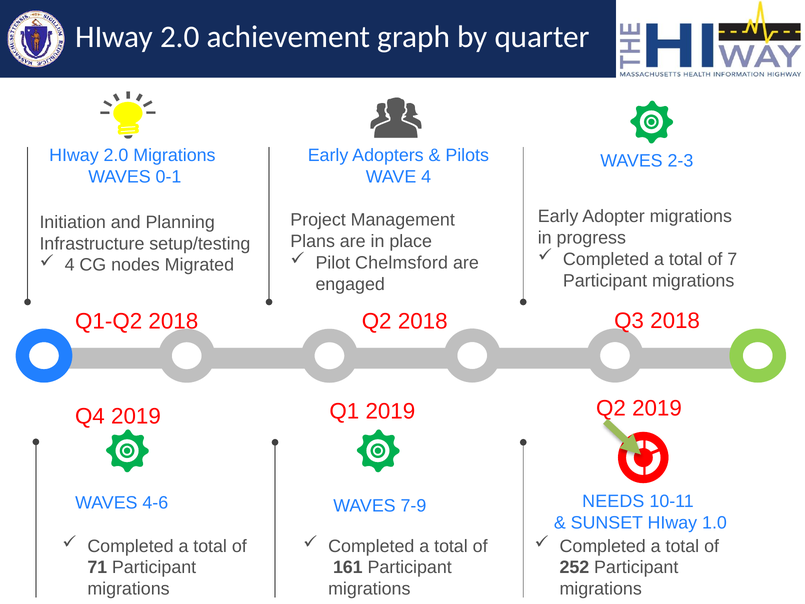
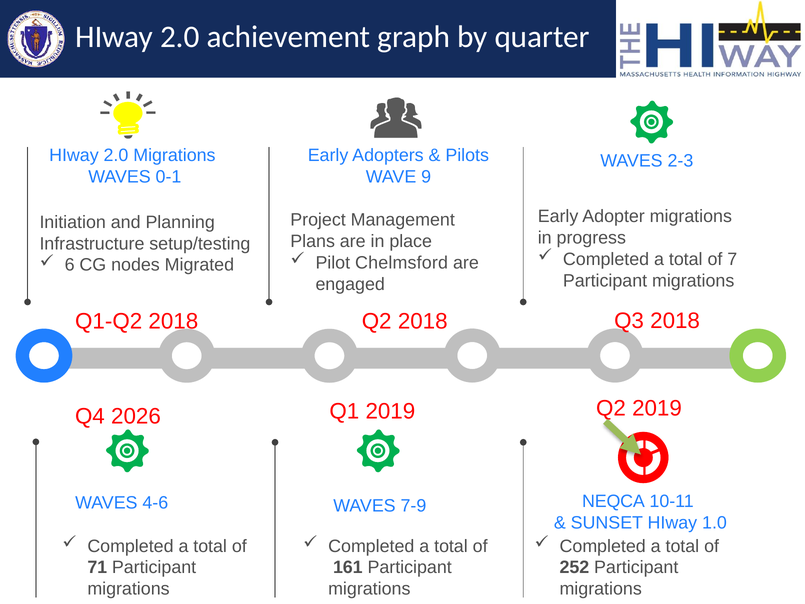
WAVE 4: 4 -> 9
4 at (70, 265): 4 -> 6
Q4 2019: 2019 -> 2026
NEEDS: NEEDS -> NEQCA
